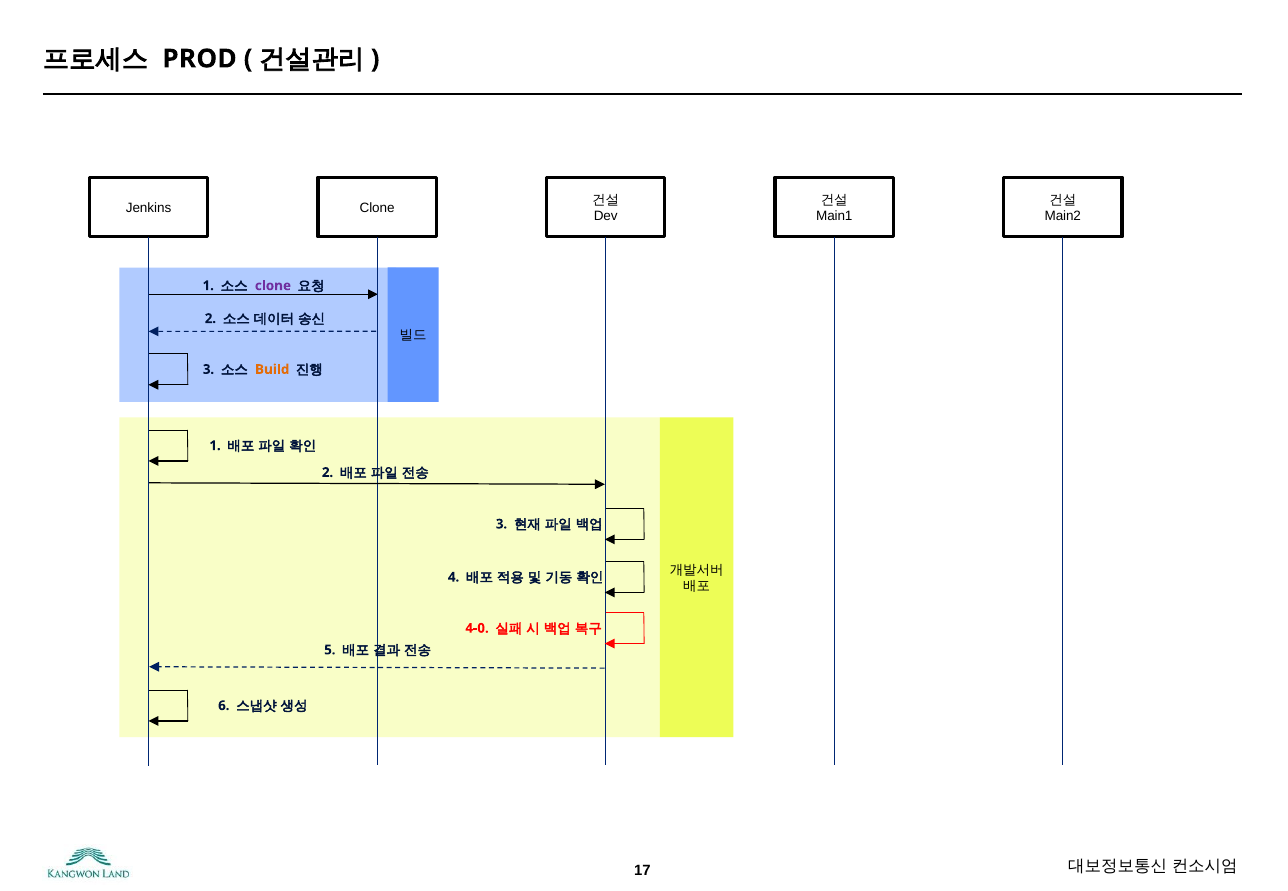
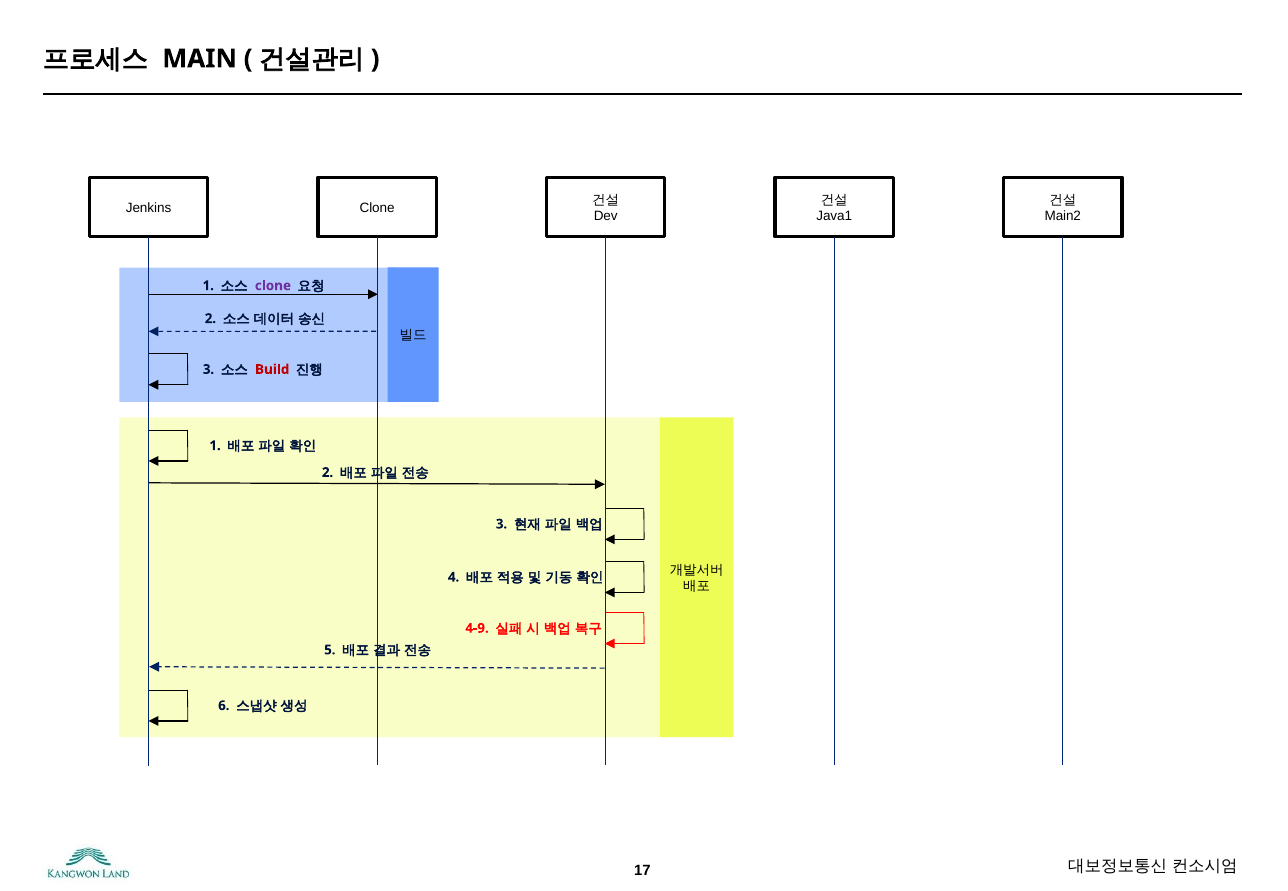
PROD: PROD -> MAIN
Main1: Main1 -> Java1
Build colour: orange -> red
4-0: 4-0 -> 4-9
